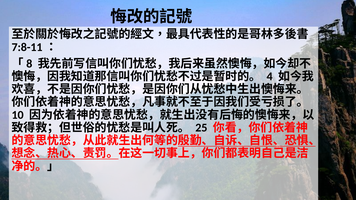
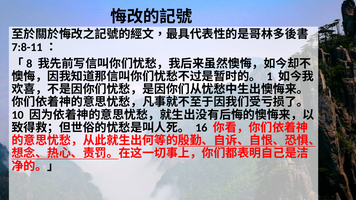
4: 4 -> 1
25: 25 -> 16
